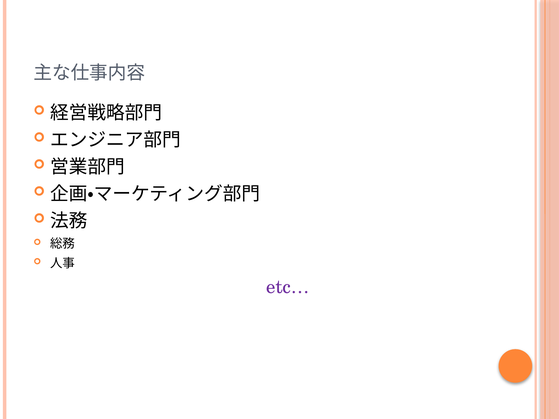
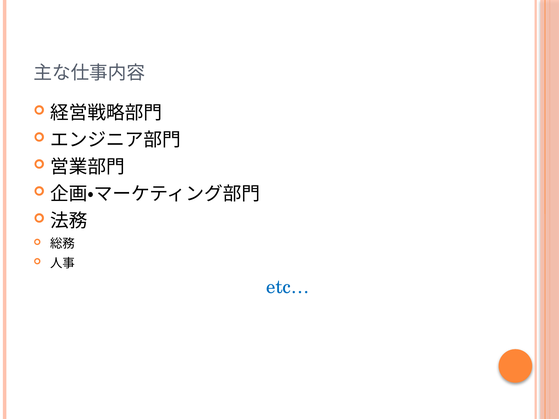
etc… colour: purple -> blue
